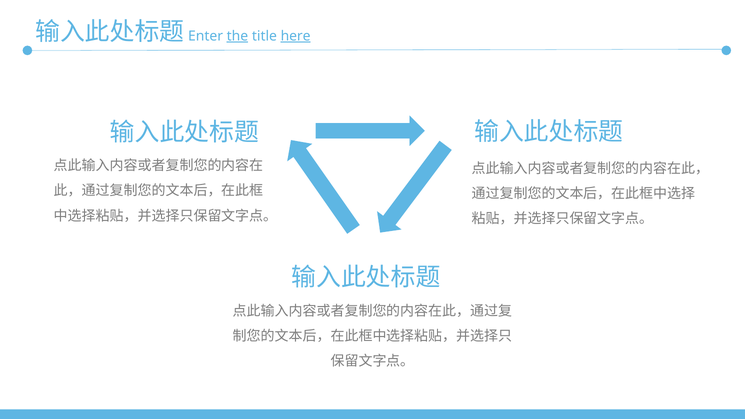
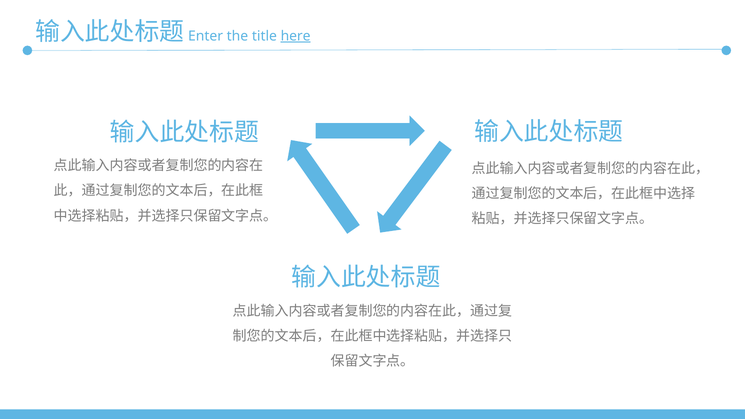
the underline: present -> none
